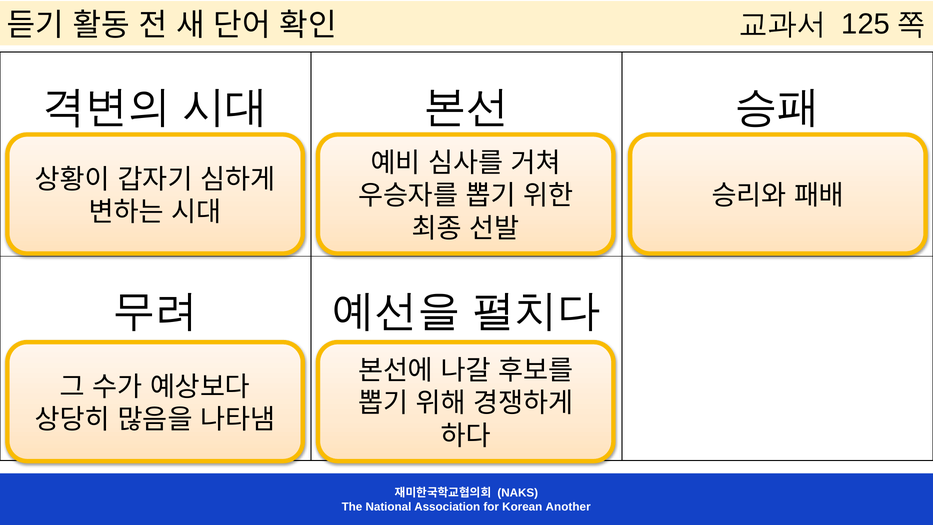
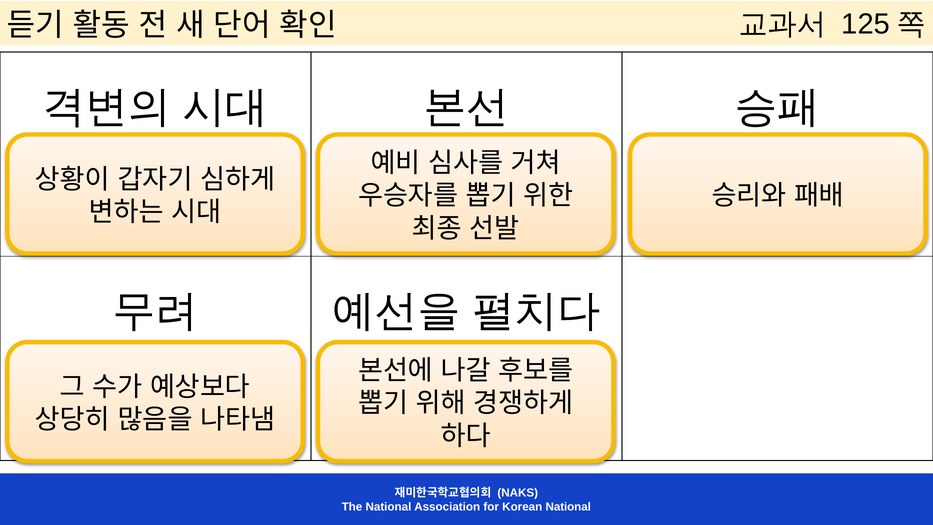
Korean Another: Another -> National
